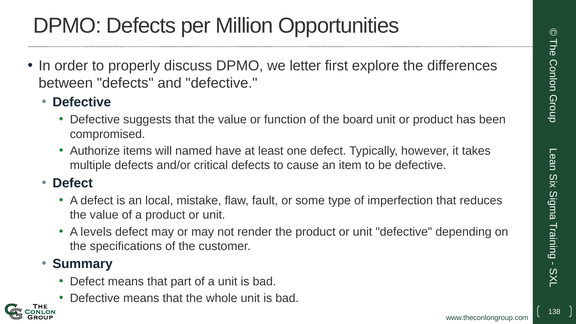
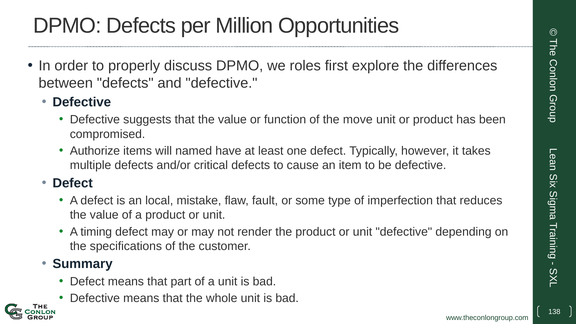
letter: letter -> roles
board: board -> move
levels: levels -> timing
